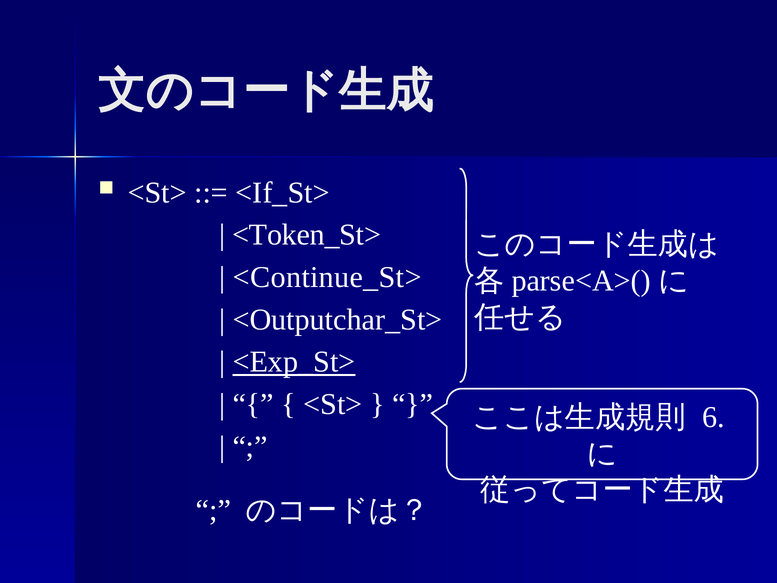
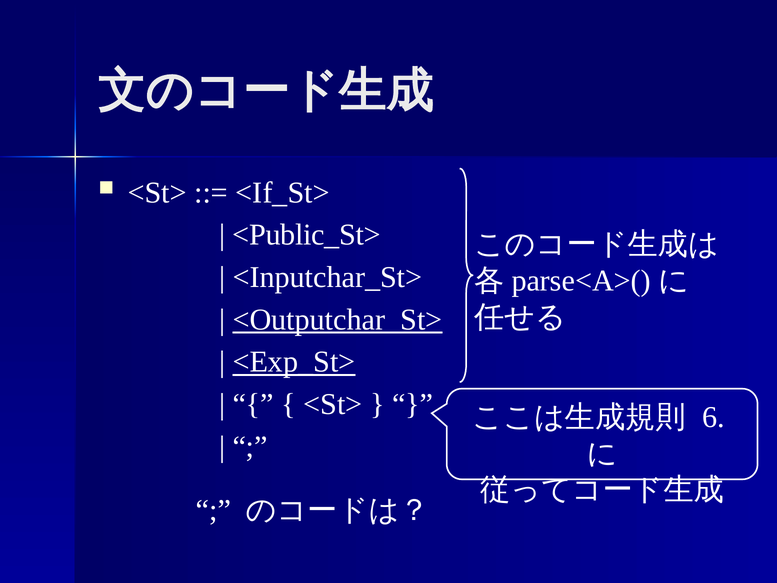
<Token_St>: <Token_St> -> <Public_St>
<Continue_St>: <Continue_St> -> <Inputchar_St>
<Outputchar_St> underline: none -> present
